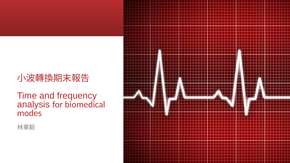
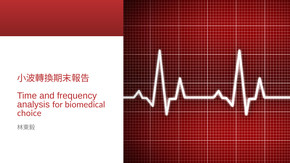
modes: modes -> choice
